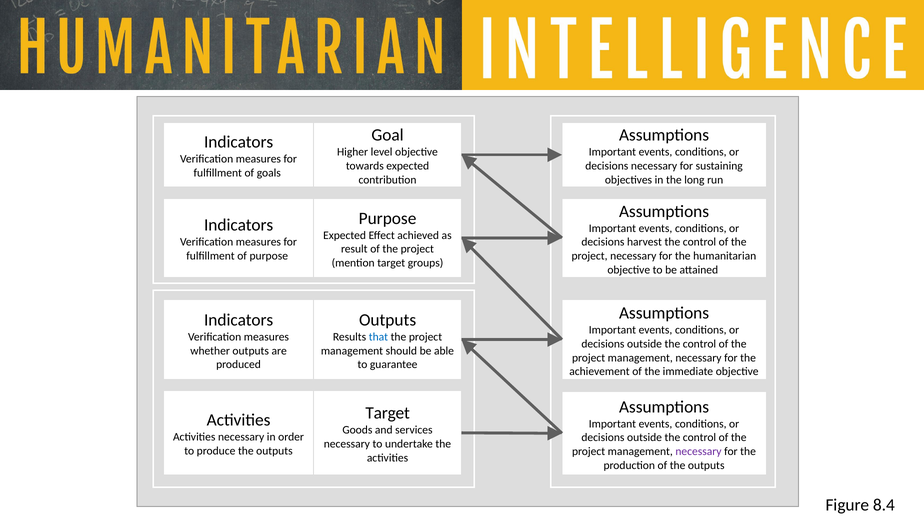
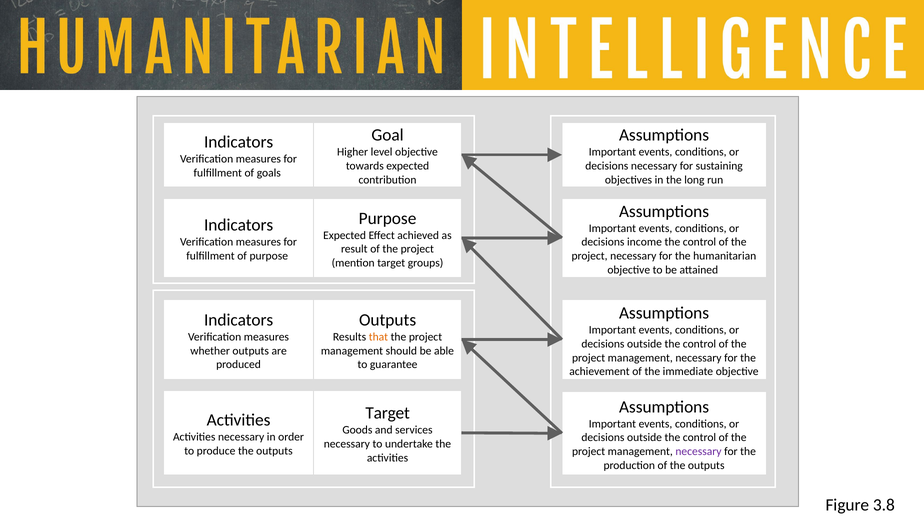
harvest: harvest -> income
that colour: blue -> orange
8.4: 8.4 -> 3.8
